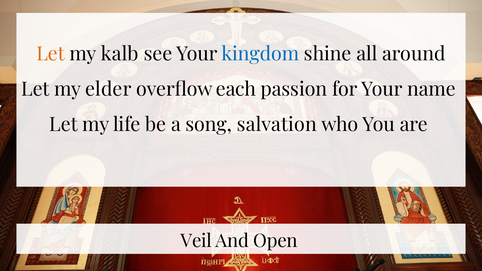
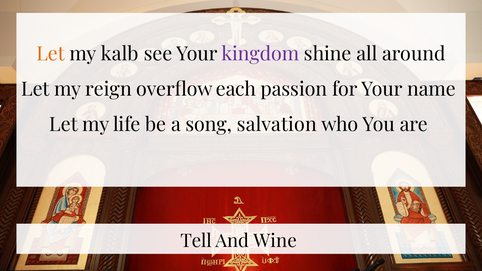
kingdom colour: blue -> purple
elder: elder -> reign
Veil: Veil -> Tell
Open: Open -> Wine
